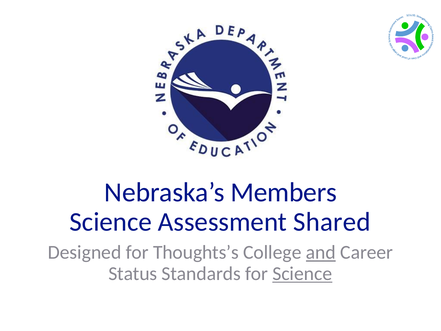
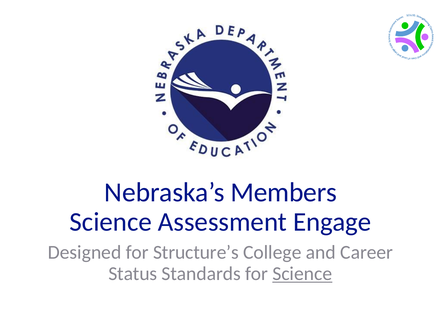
Shared: Shared -> Engage
Thoughts’s: Thoughts’s -> Structure’s
and underline: present -> none
